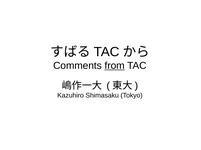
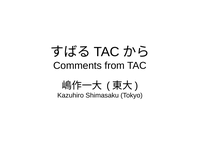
from underline: present -> none
